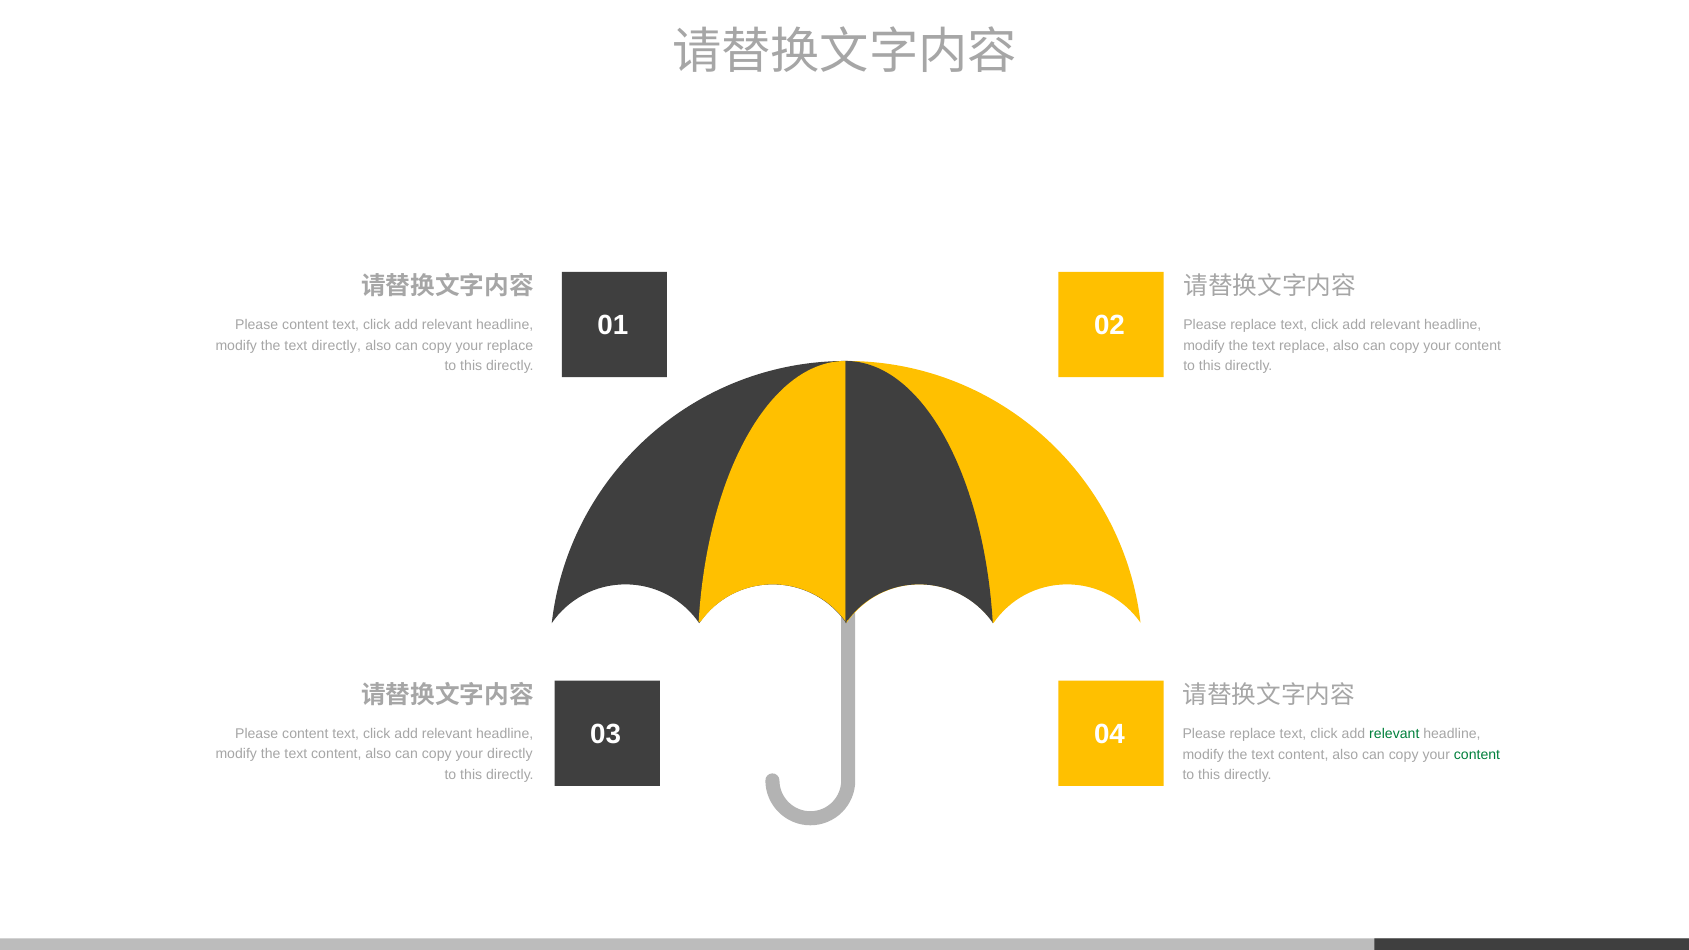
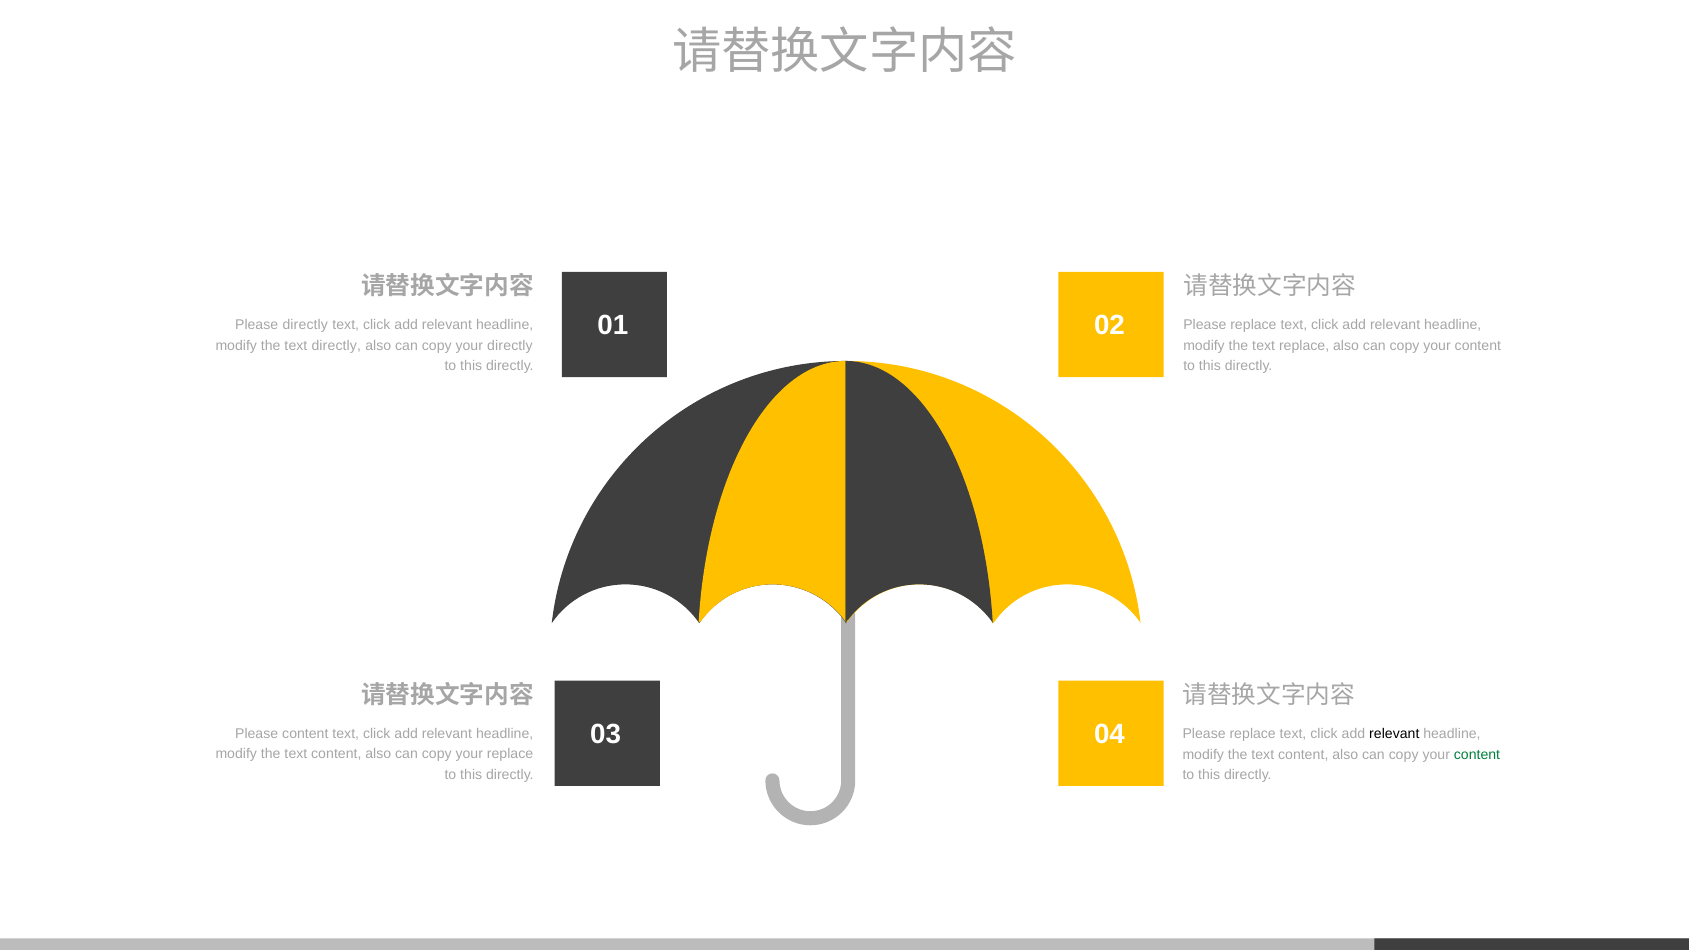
content at (305, 325): content -> directly
your replace: replace -> directly
relevant at (1394, 734) colour: green -> black
your directly: directly -> replace
